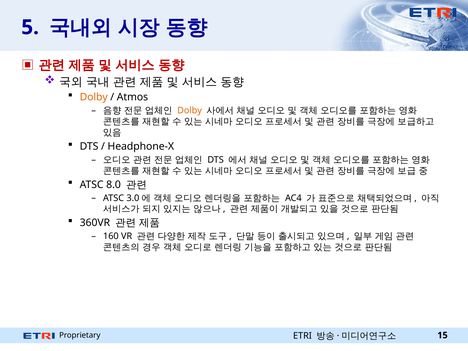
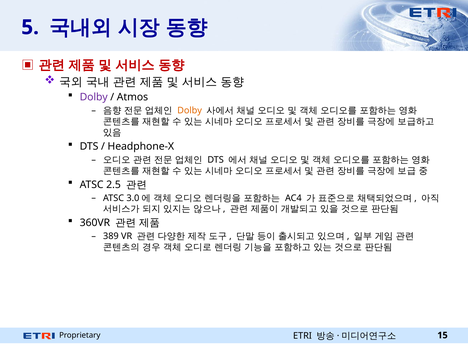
Dolby at (94, 97) colour: orange -> purple
8.0: 8.0 -> 2.5
160: 160 -> 389
